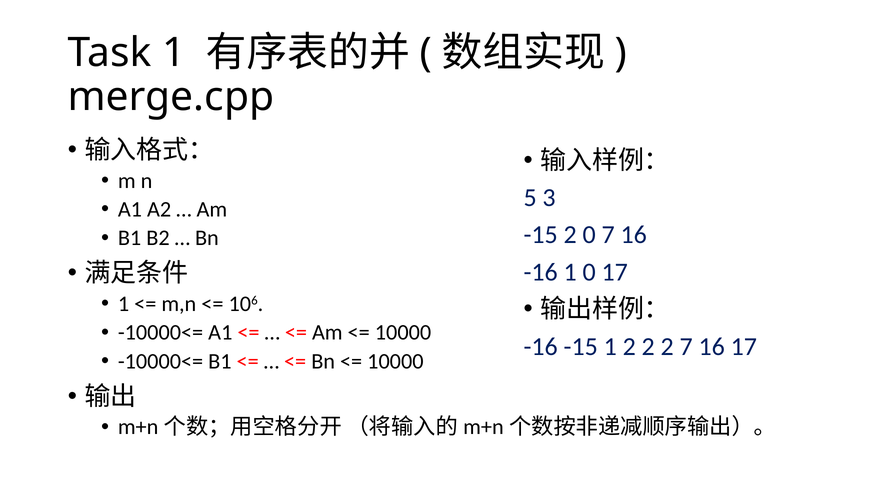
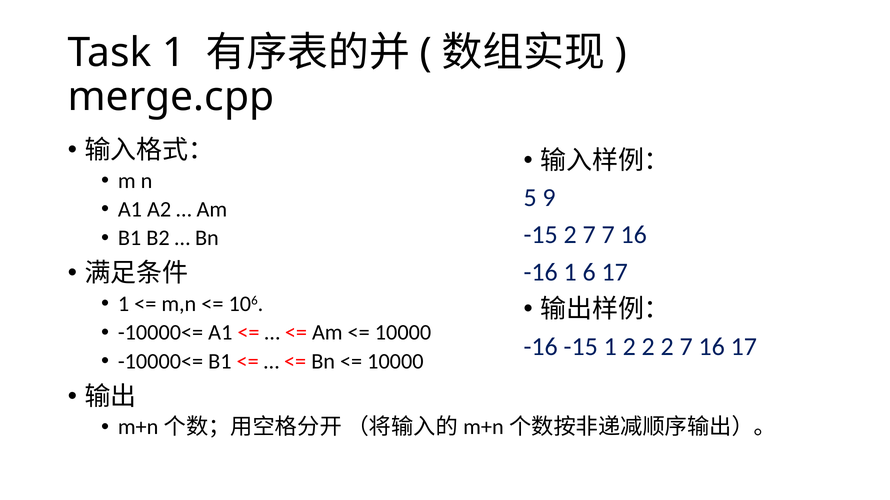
3: 3 -> 9
-15 2 0: 0 -> 7
1 0: 0 -> 6
